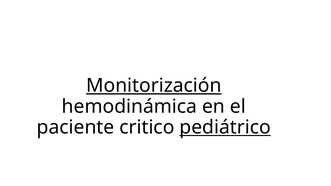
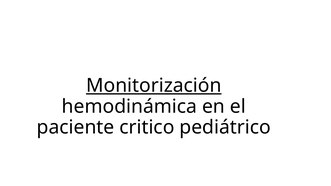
pediátrico underline: present -> none
